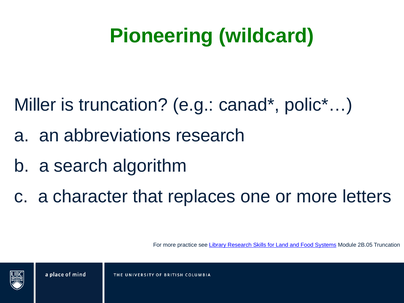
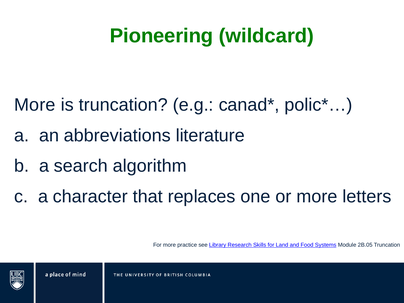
Miller at (35, 105): Miller -> More
abbreviations research: research -> literature
